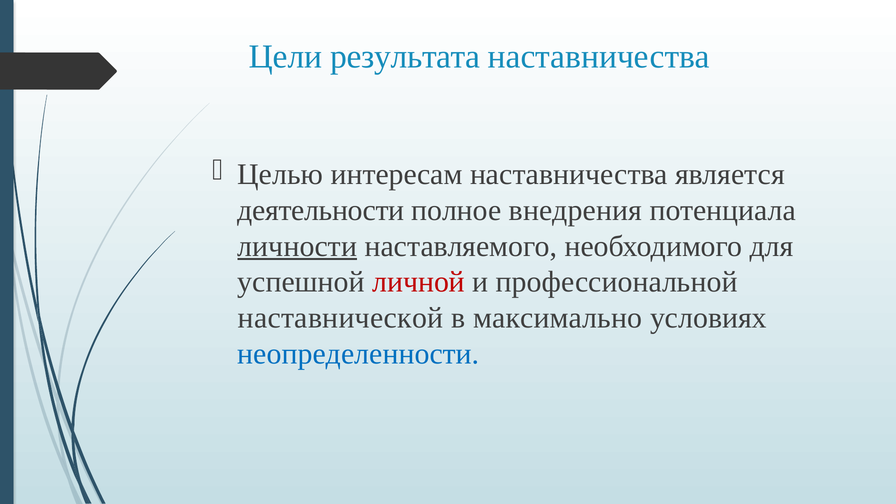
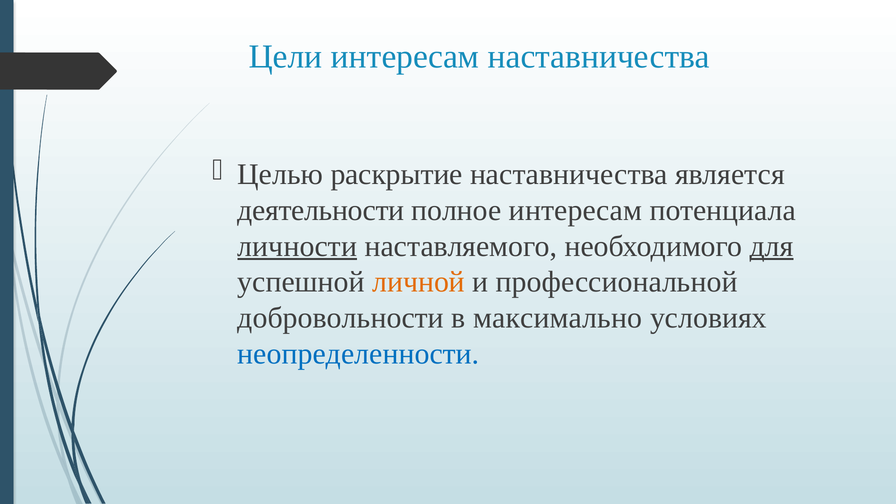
Цели результата: результата -> интересам
интересам: интересам -> раскрытие
полное внедрения: внедрения -> интересам
для underline: none -> present
личной colour: red -> orange
наставнической: наставнической -> добровольности
